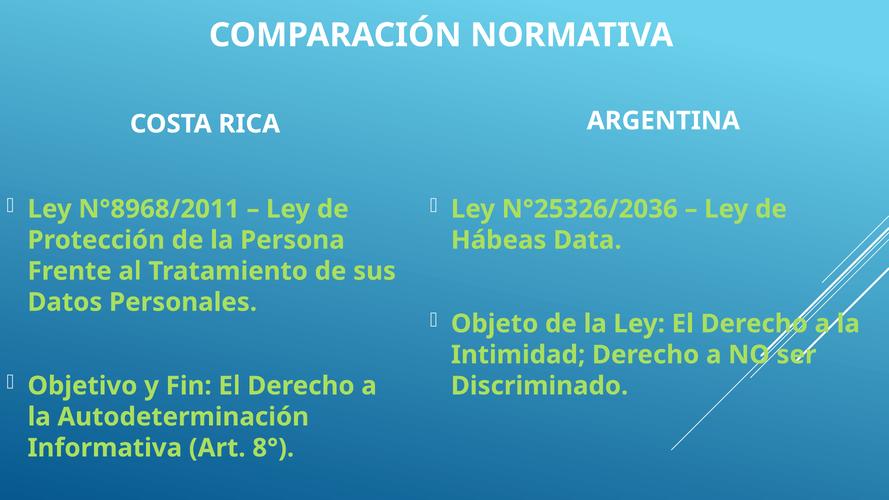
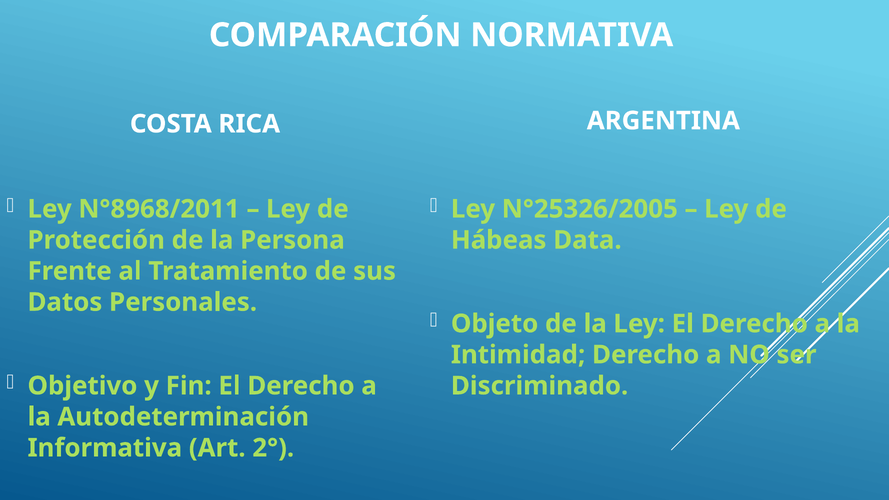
N°25326/2036: N°25326/2036 -> N°25326/2005
8°: 8° -> 2°
